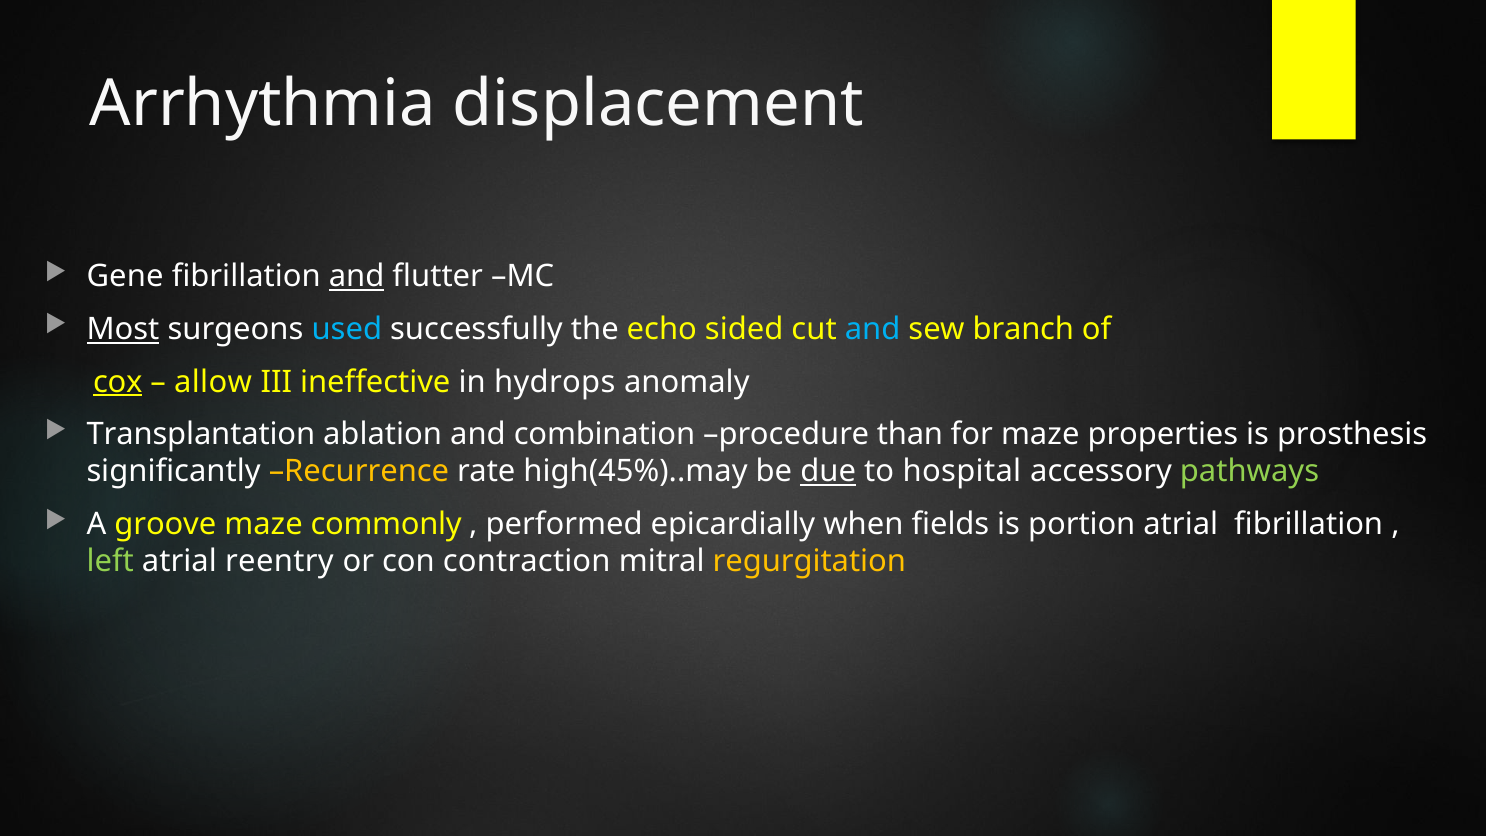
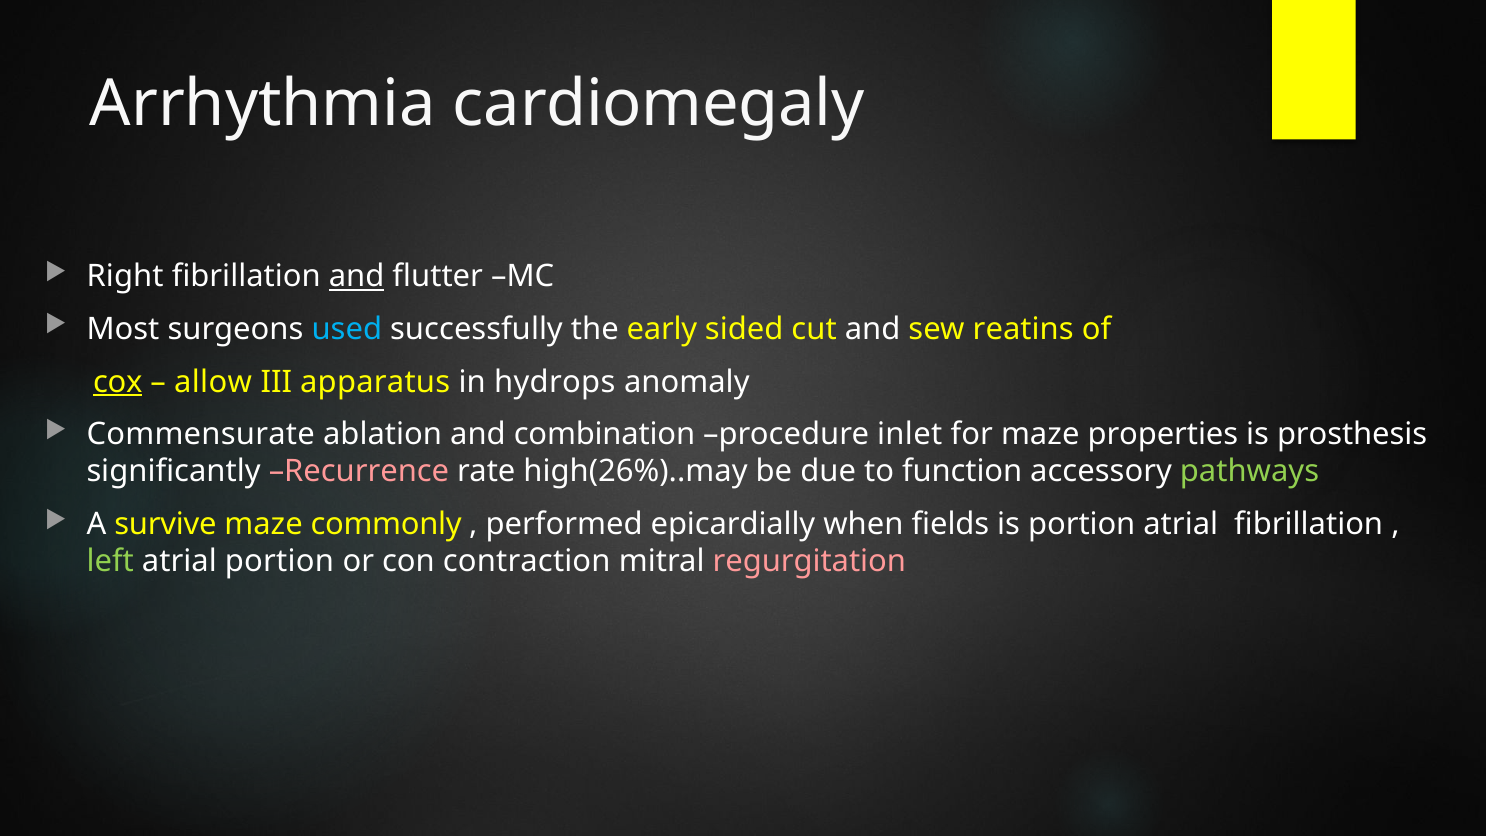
displacement: displacement -> cardiomegaly
Gene: Gene -> Right
Most underline: present -> none
echo: echo -> early
and at (873, 329) colour: light blue -> white
branch: branch -> reatins
ineffective: ineffective -> apparatus
Transplantation: Transplantation -> Commensurate
than: than -> inlet
Recurrence colour: yellow -> pink
high(45%)..may: high(45%)..may -> high(26%)..may
due underline: present -> none
hospital: hospital -> function
groove: groove -> survive
atrial reentry: reentry -> portion
regurgitation colour: yellow -> pink
